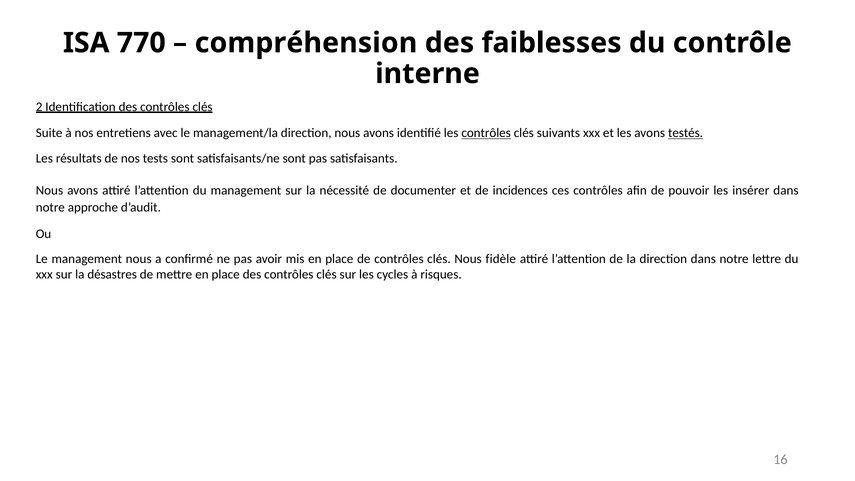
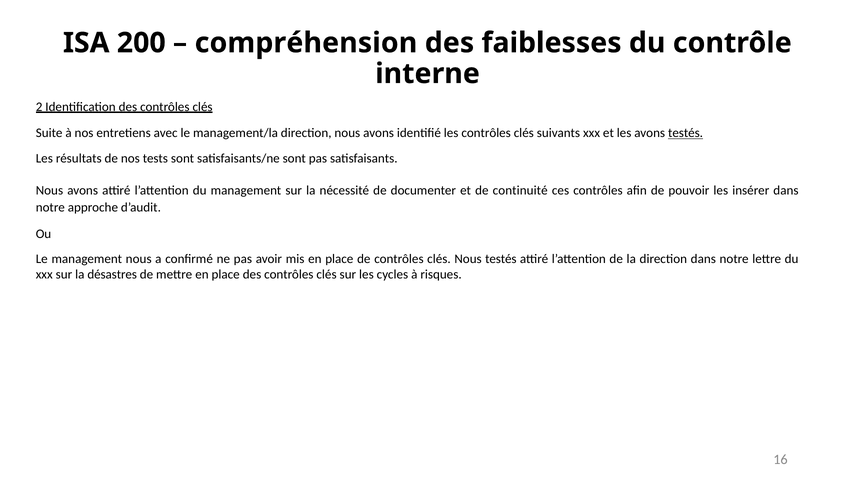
770: 770 -> 200
contrôles at (486, 133) underline: present -> none
incidences: incidences -> continuité
Nous fidèle: fidèle -> testés
